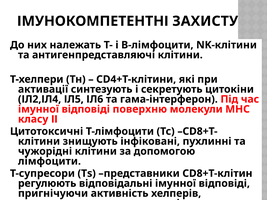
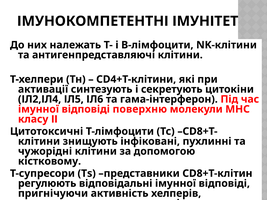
ЗАХИСТУ: ЗАХИСТУ -> ІМУНІТЕТ
лімфоцити: лімфоцити -> кістковому
